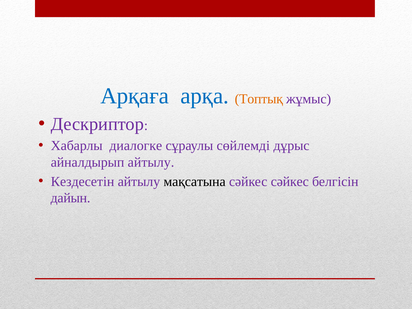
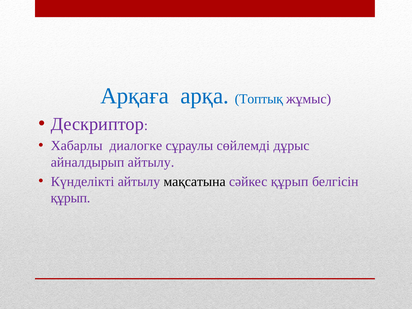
Топтық colour: orange -> blue
Кездесетін: Кездесетін -> Күнделікті
сәйкес сәйкес: сәйкес -> құрып
дайын at (70, 198): дайын -> құрып
